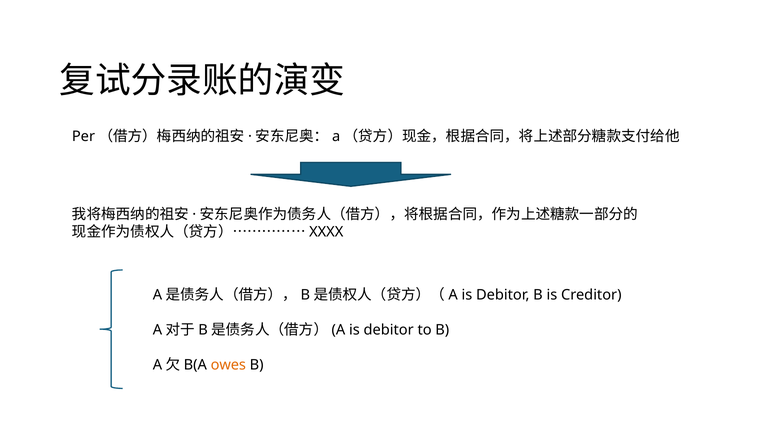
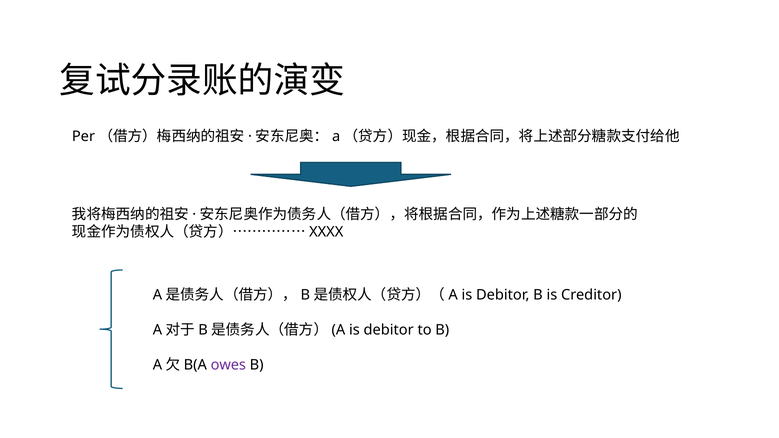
owes colour: orange -> purple
